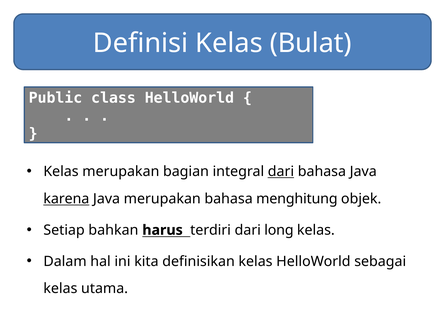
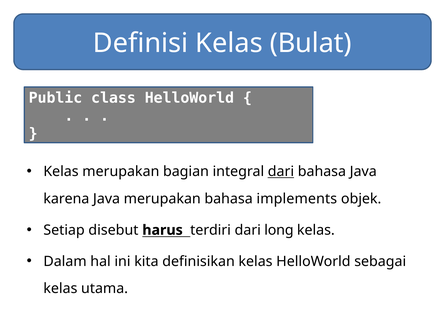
karena underline: present -> none
menghitung: menghitung -> implements
bahkan: bahkan -> disebut
